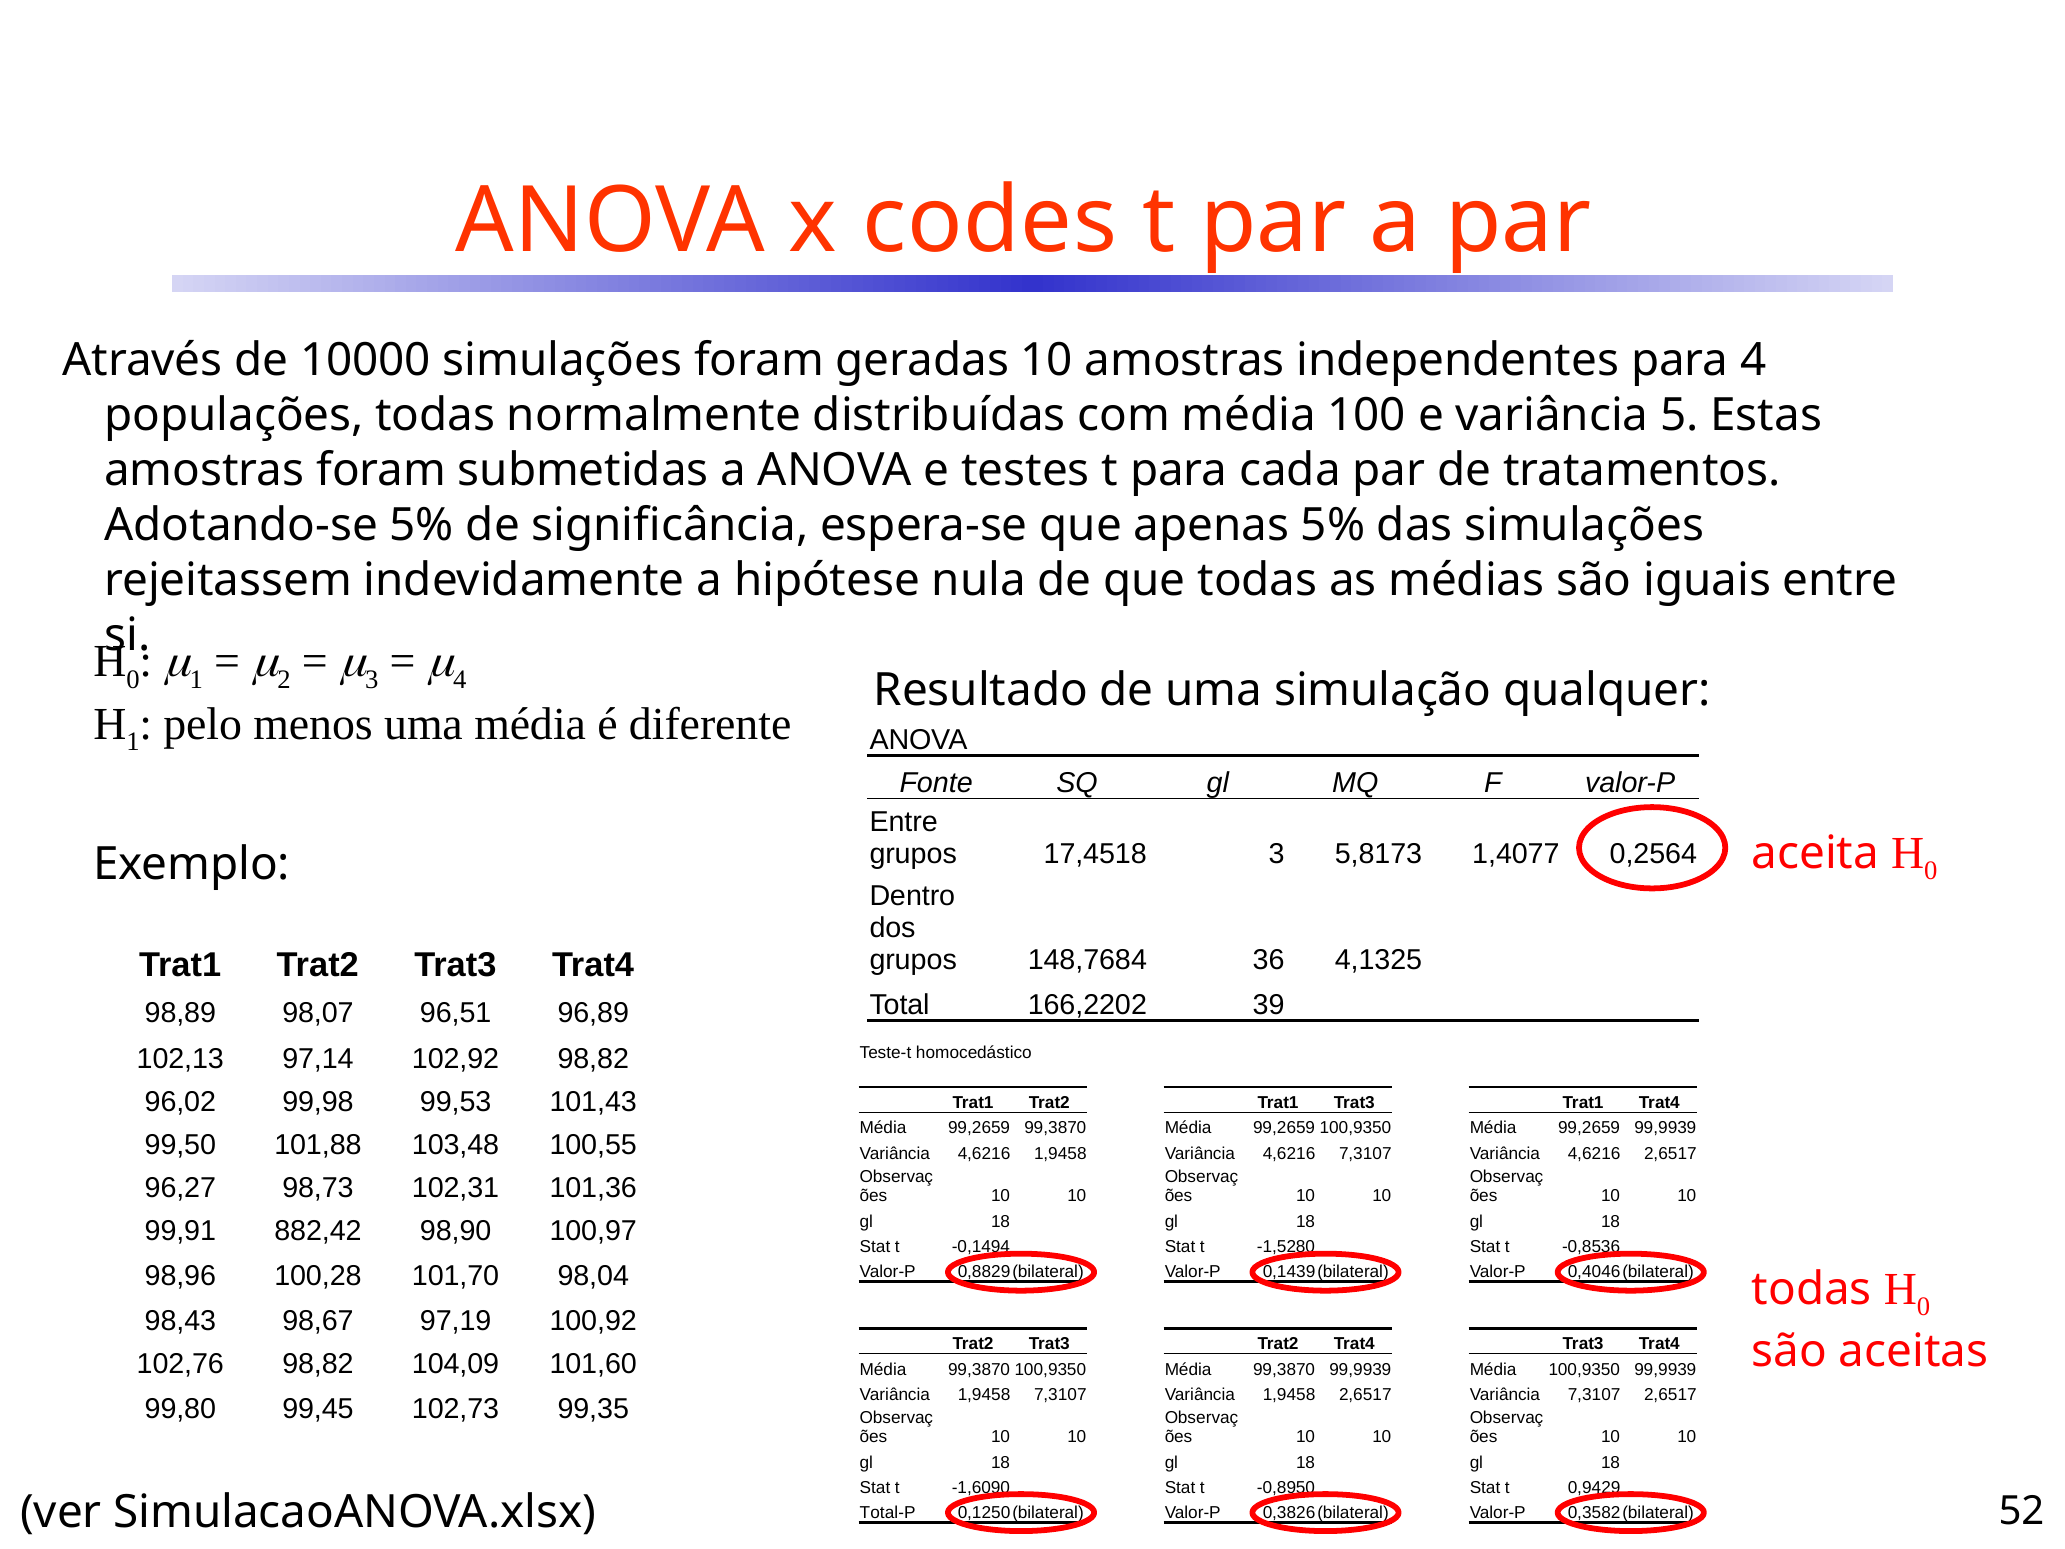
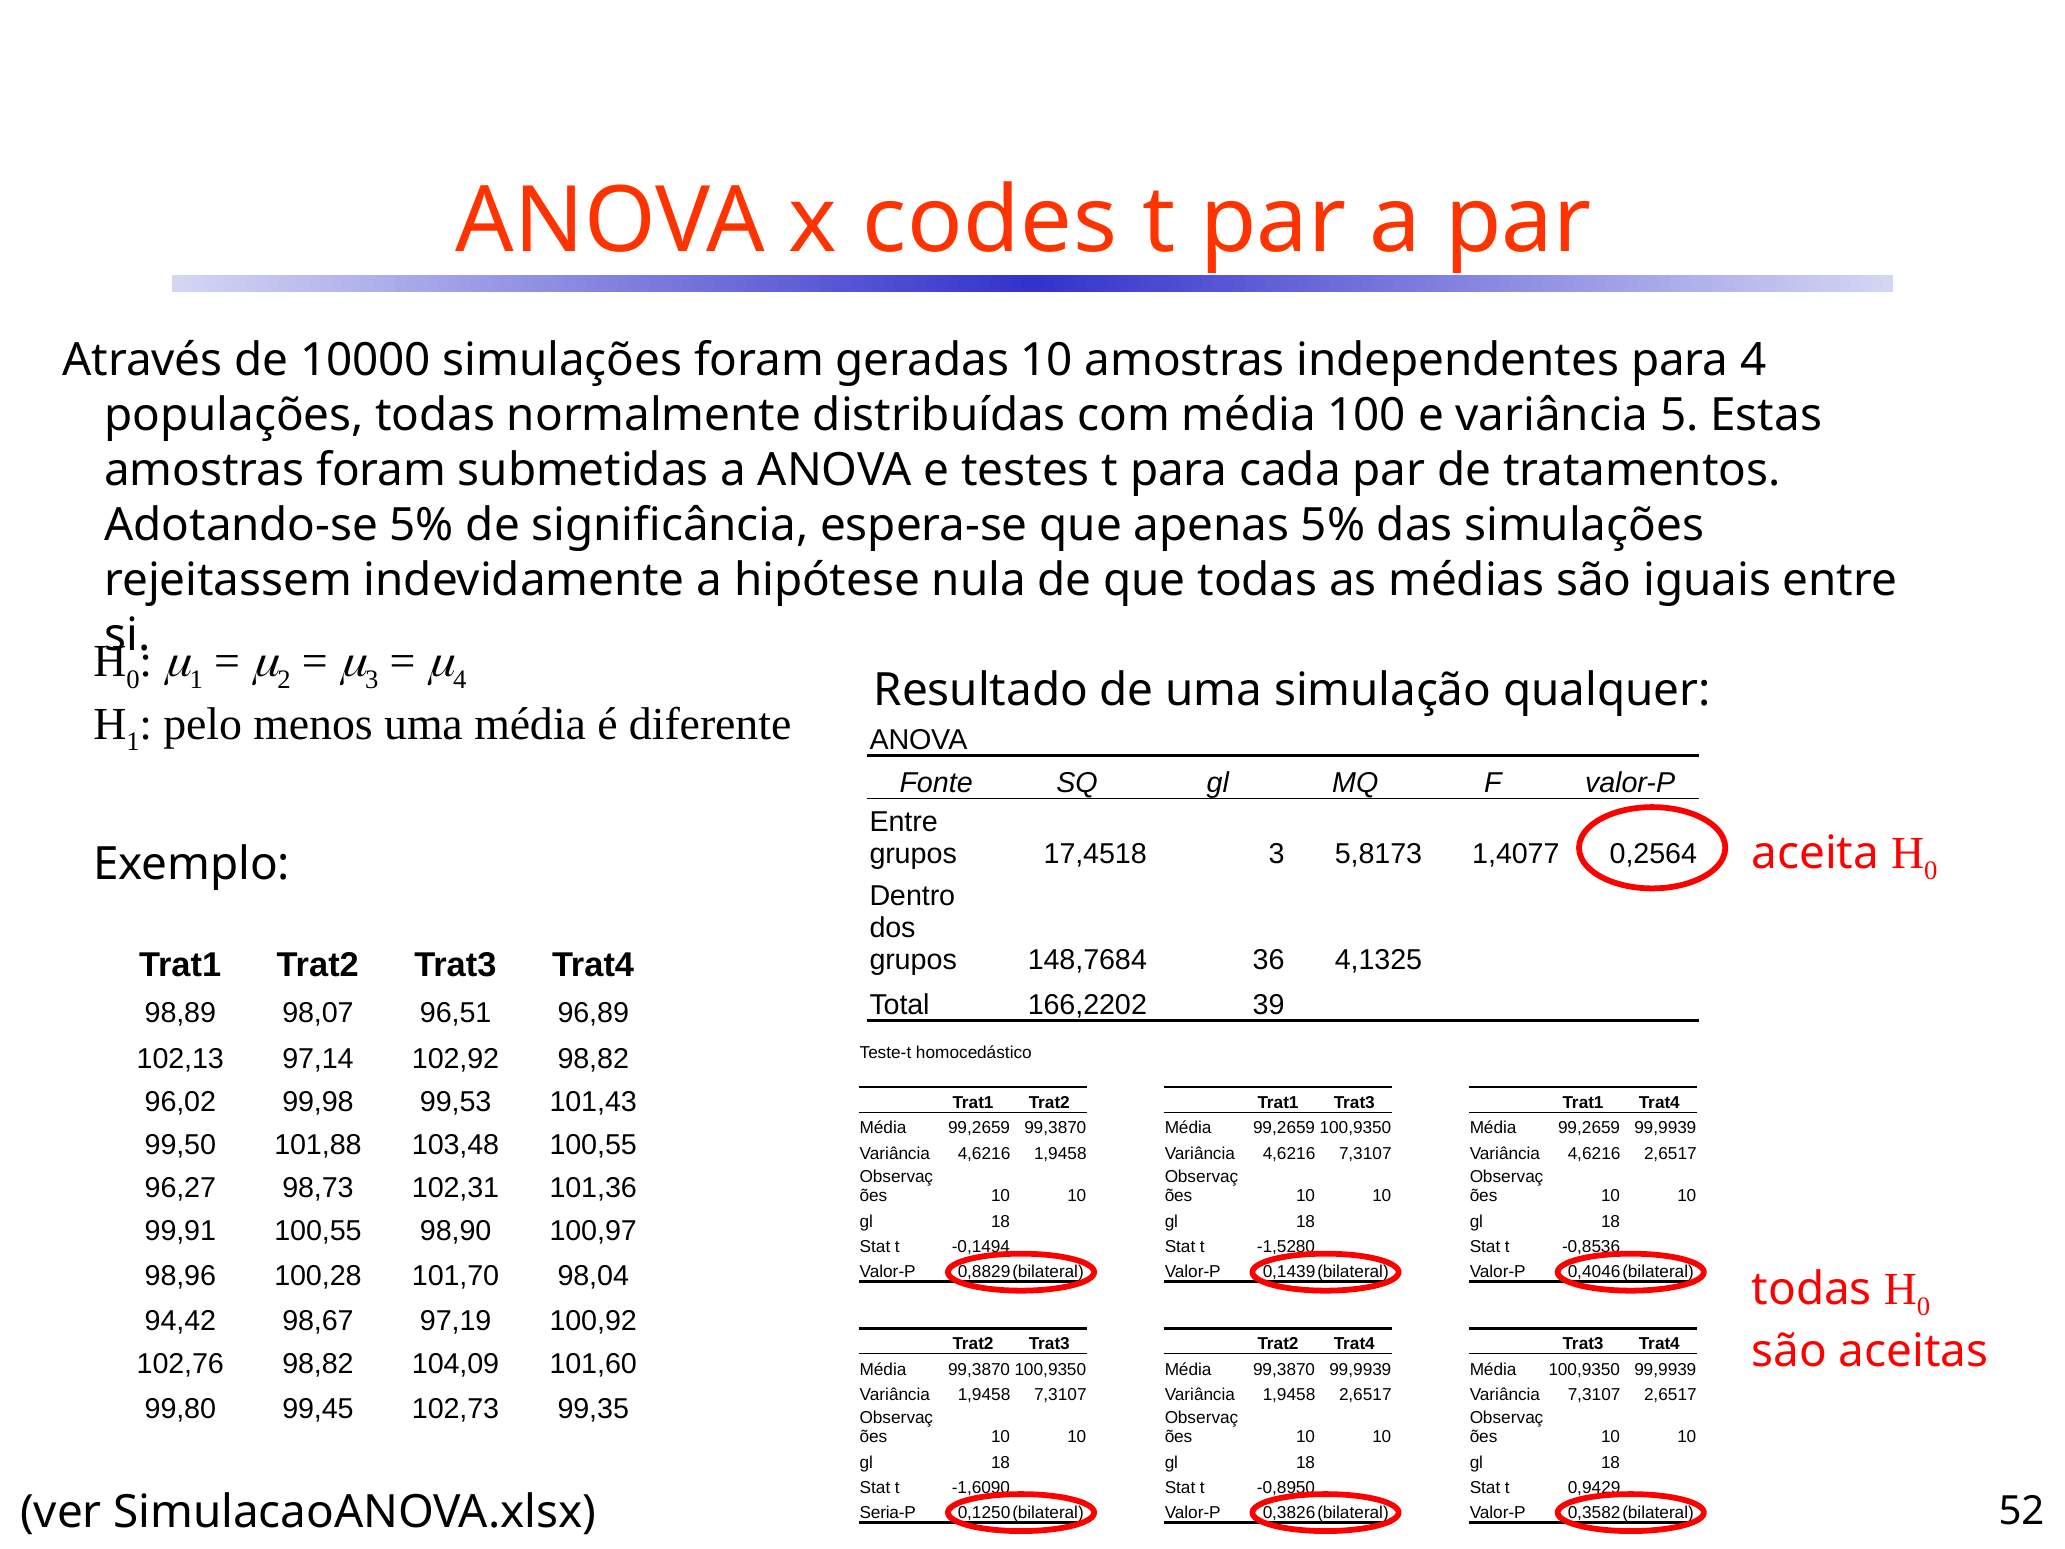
99,91 882,42: 882,42 -> 100,55
98,43: 98,43 -> 94,42
Total-P: Total-P -> Seria-P
